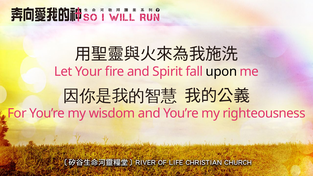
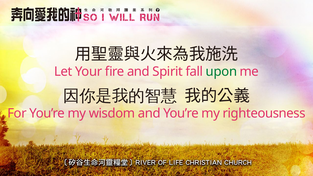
upon colour: black -> green
